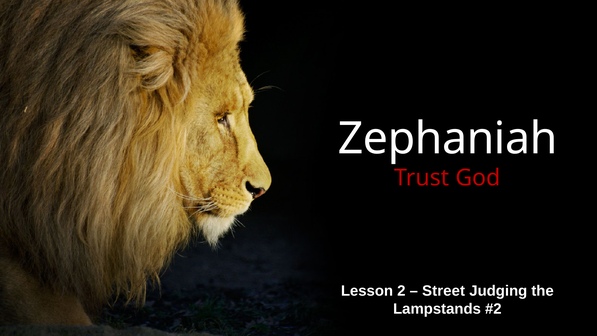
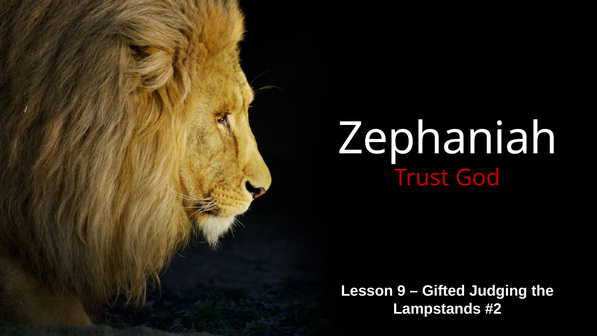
2: 2 -> 9
Street: Street -> Gifted
